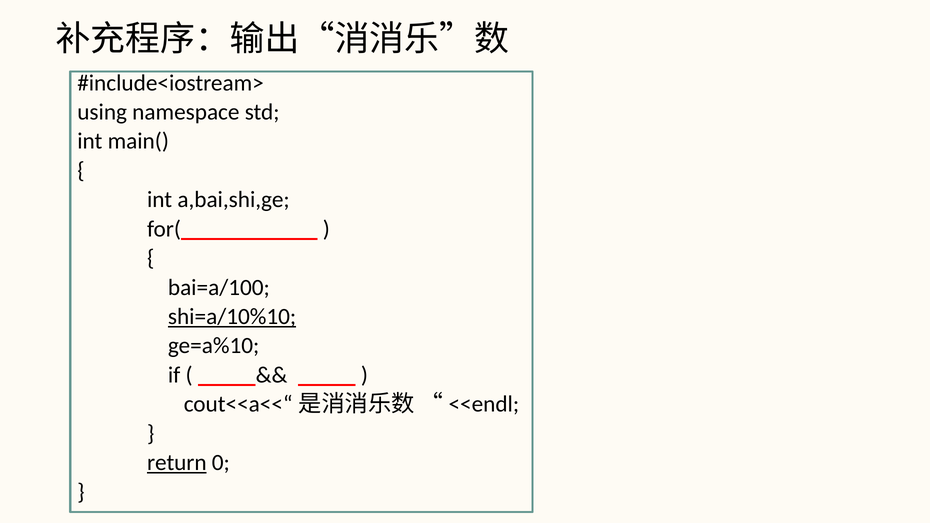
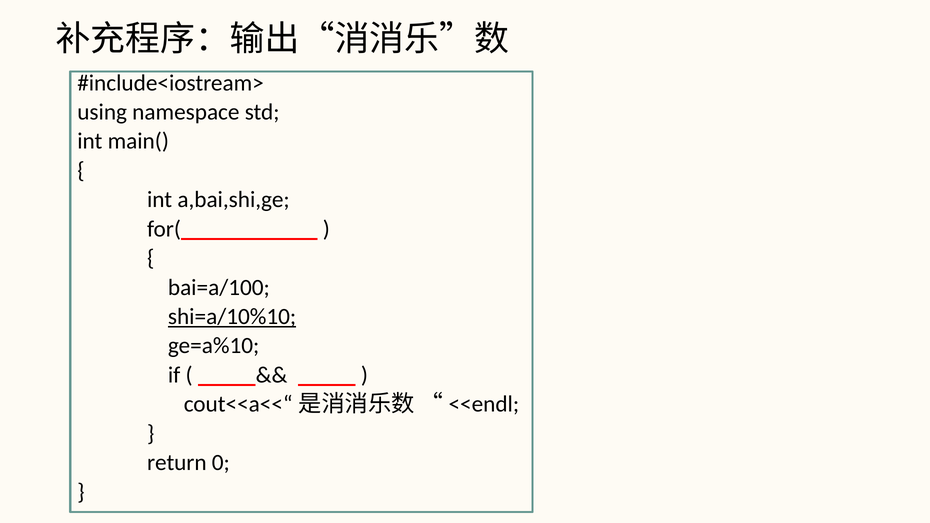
return underline: present -> none
